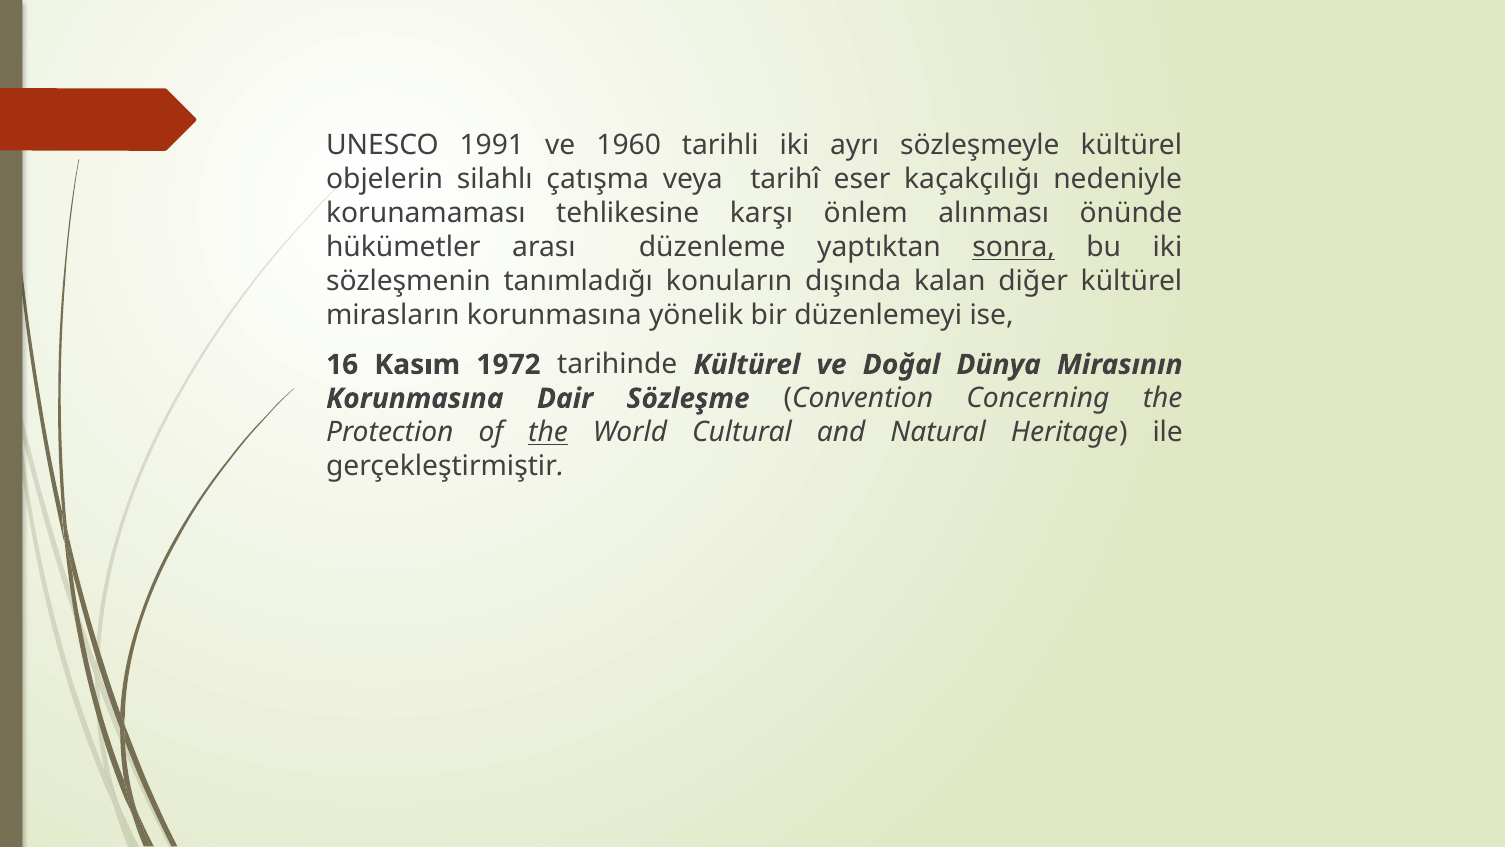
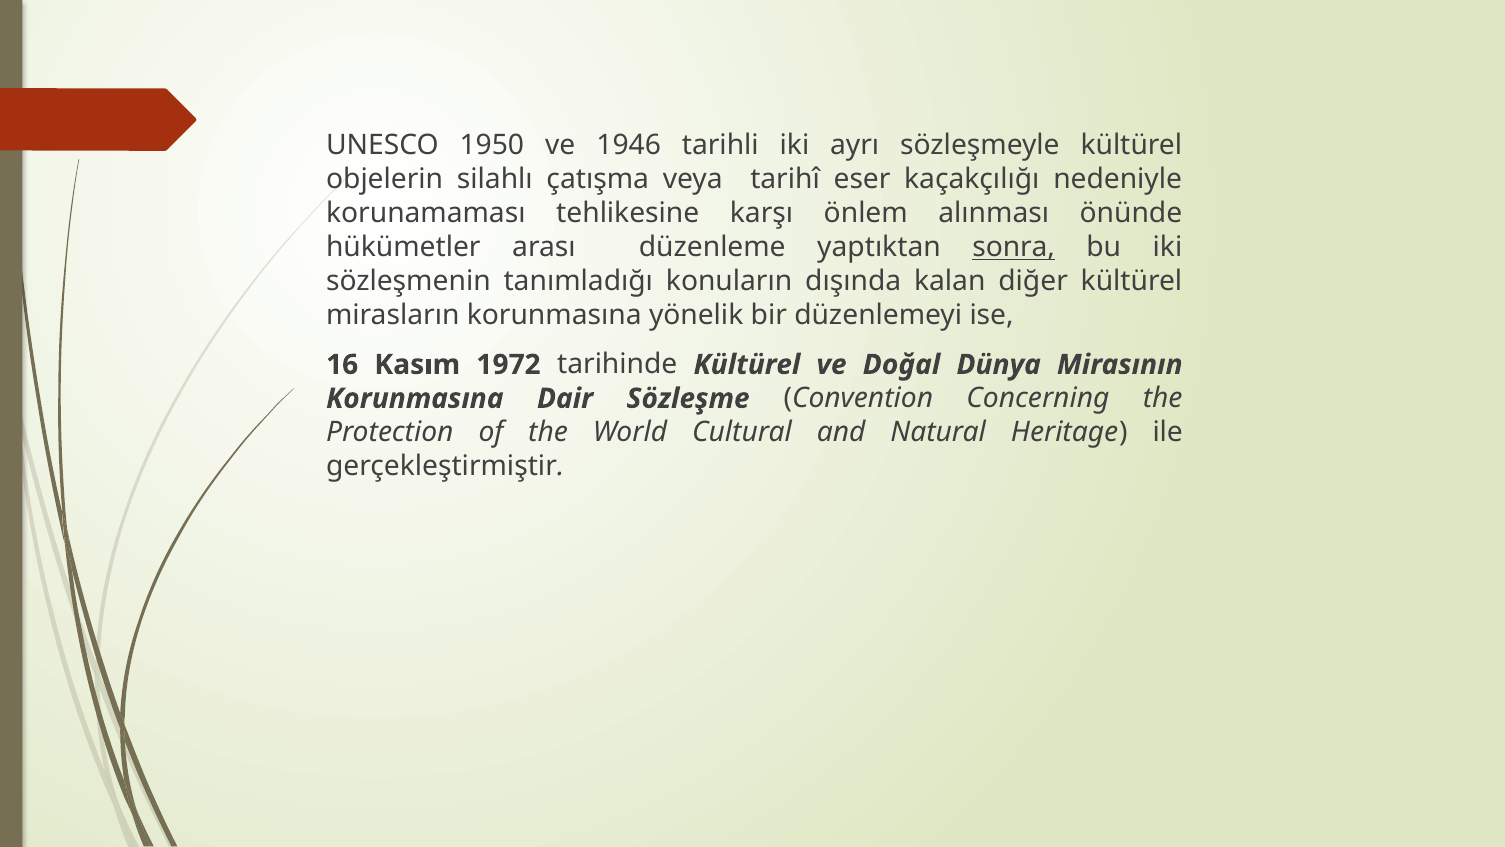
1991: 1991 -> 1950
1960: 1960 -> 1946
the at (548, 432) underline: present -> none
